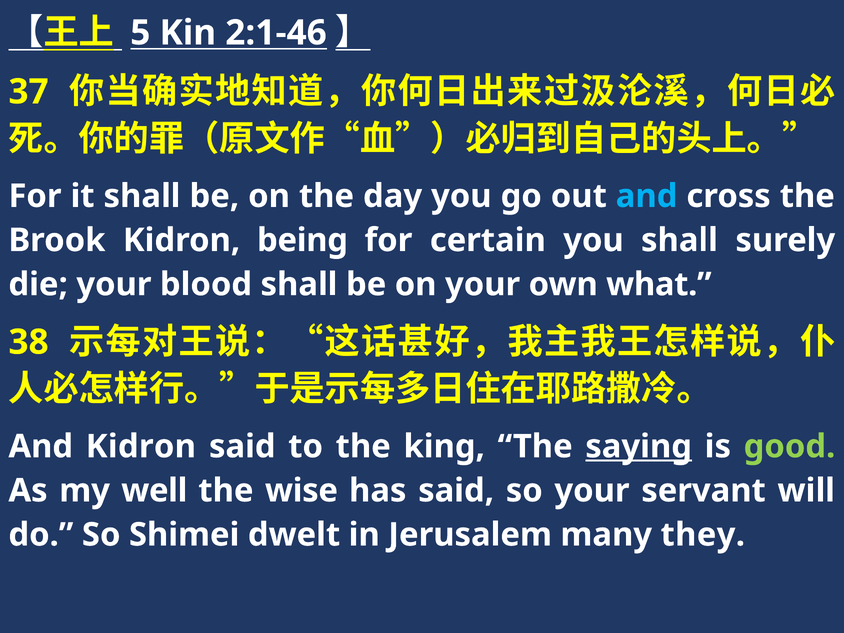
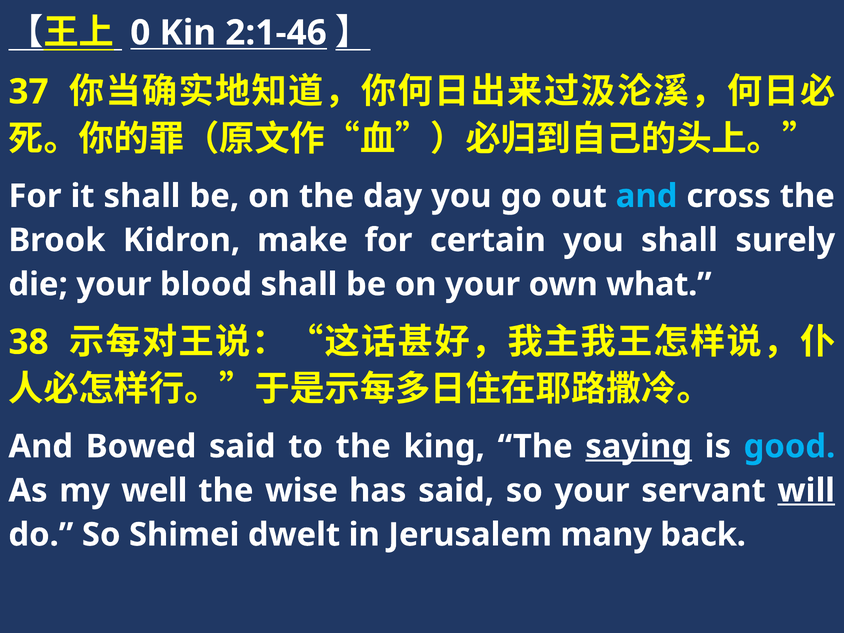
5: 5 -> 0
being: being -> make
And Kidron: Kidron -> Bowed
good colour: light green -> light blue
will underline: none -> present
they: they -> back
